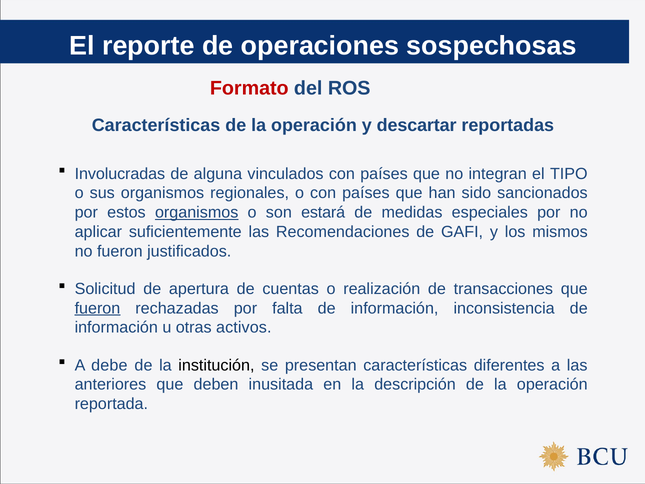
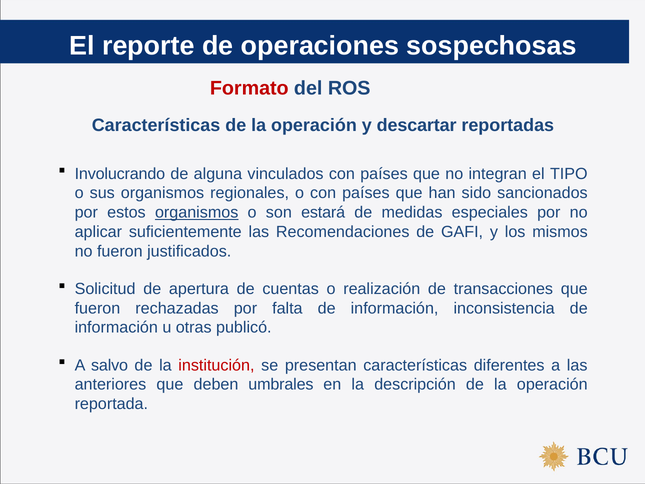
Involucradas: Involucradas -> Involucrando
fueron at (97, 308) underline: present -> none
activos: activos -> publicó
debe: debe -> salvo
institución colour: black -> red
inusitada: inusitada -> umbrales
